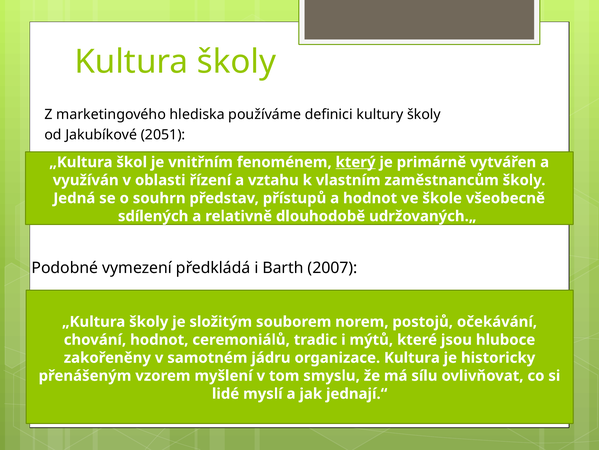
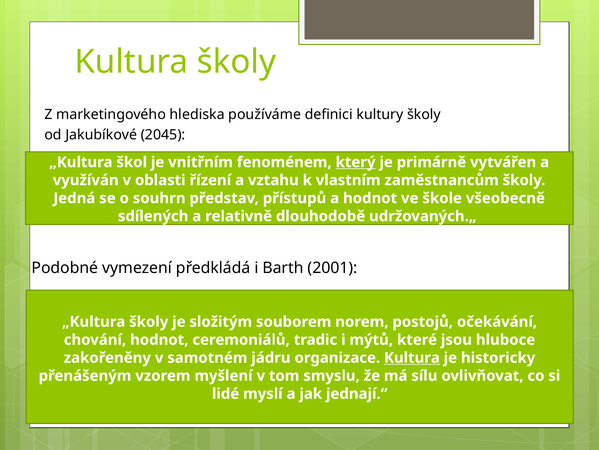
2051: 2051 -> 2045
2007: 2007 -> 2001
Kultura at (412, 357) underline: none -> present
